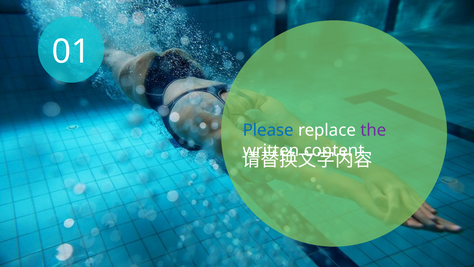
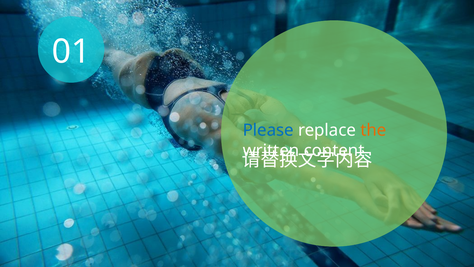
the colour: purple -> orange
